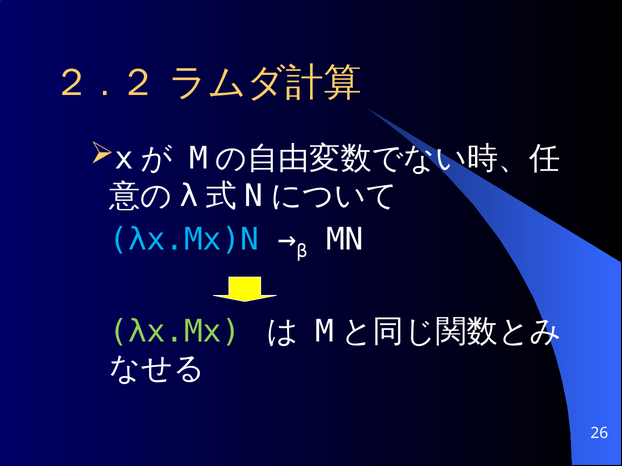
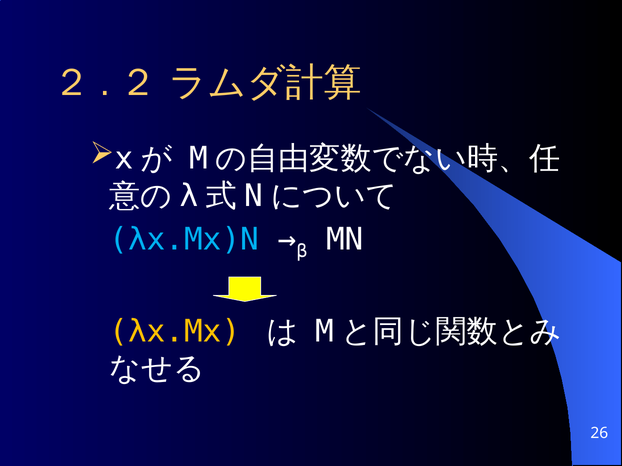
λx.Mx colour: light green -> yellow
